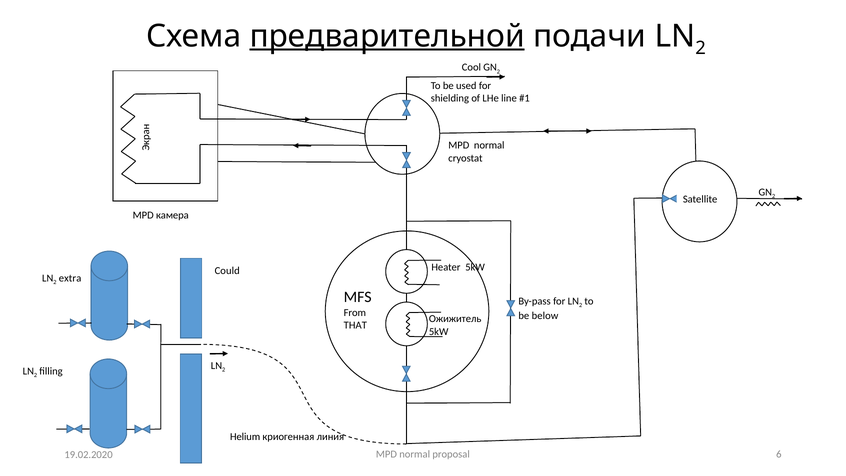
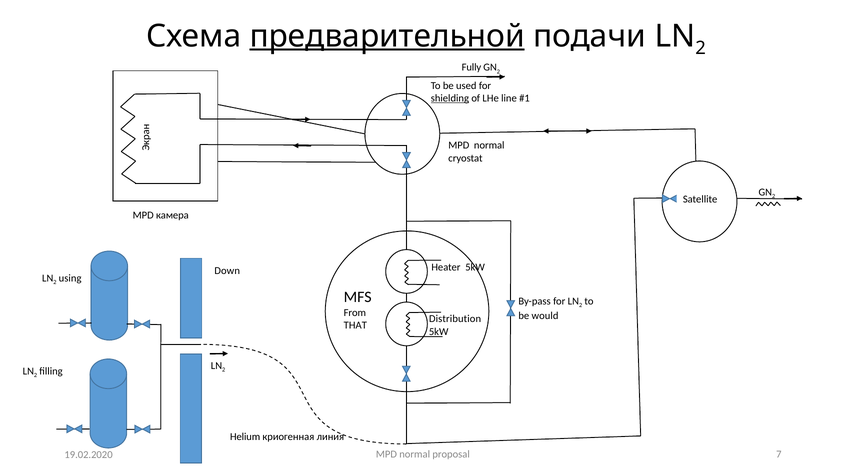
Cool: Cool -> Fully
shielding underline: none -> present
Could: Could -> Down
extra: extra -> using
below: below -> would
Ожижитель: Ожижитель -> Distribution
6: 6 -> 7
